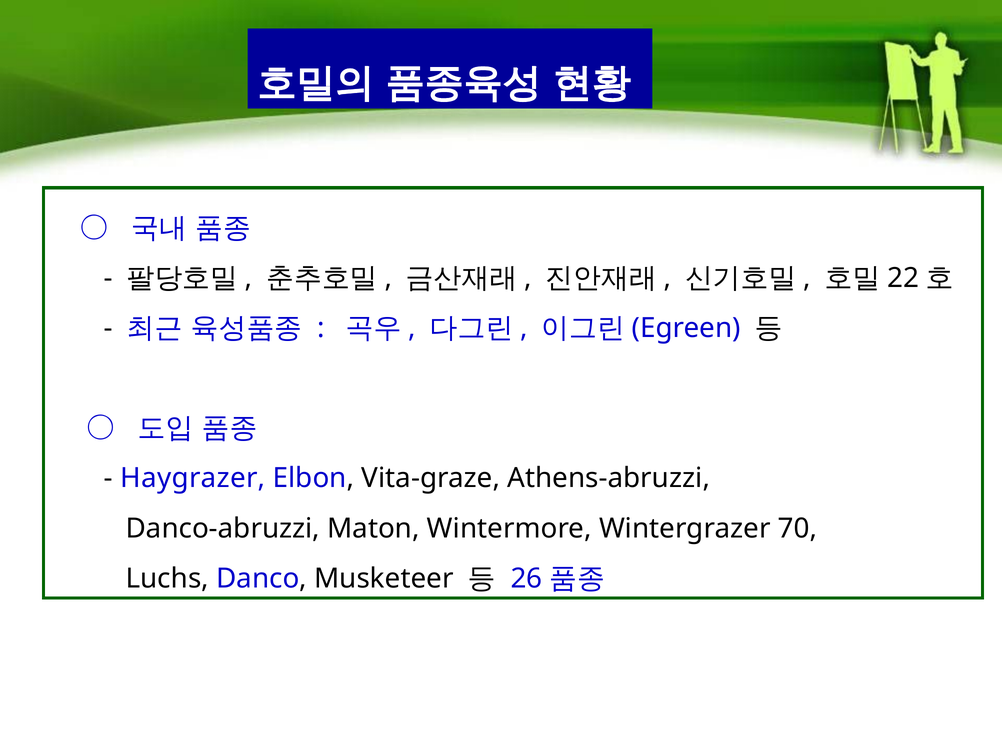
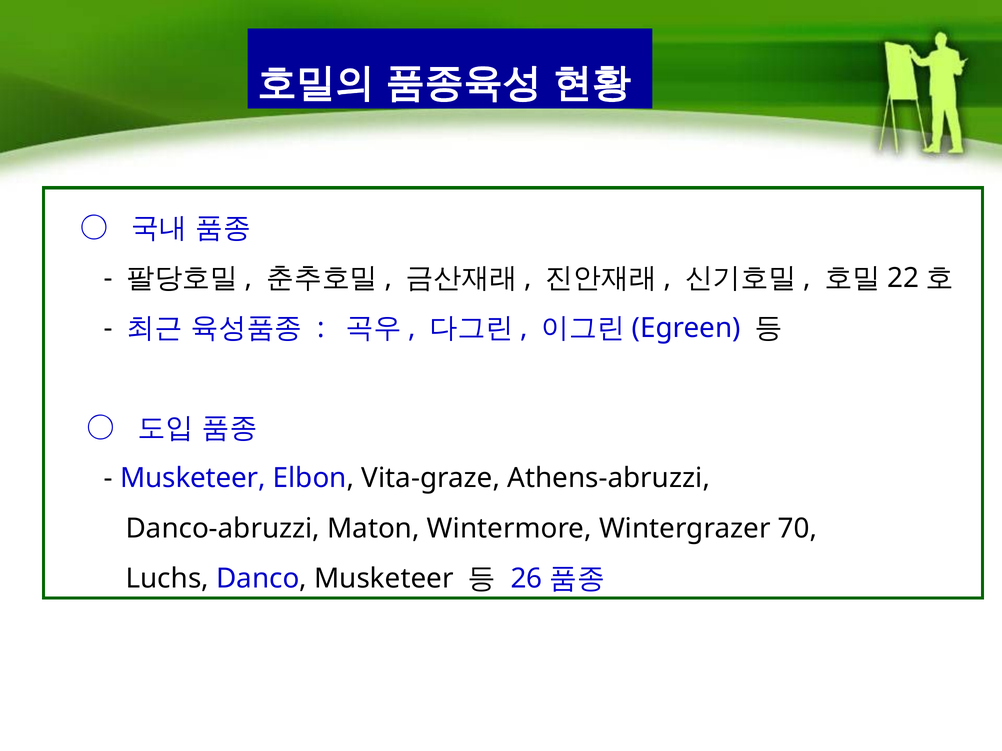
Haygrazer at (193, 479): Haygrazer -> Musketeer
